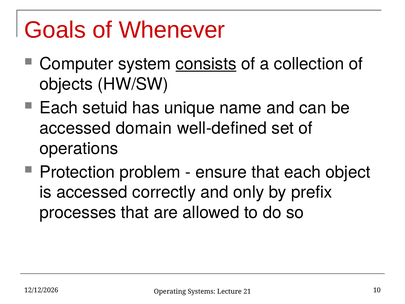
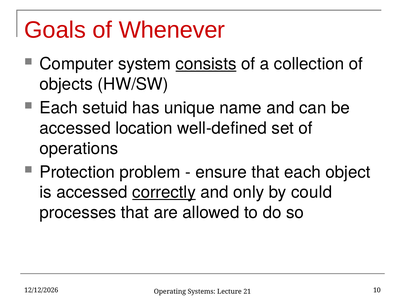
domain: domain -> location
correctly underline: none -> present
prefix: prefix -> could
